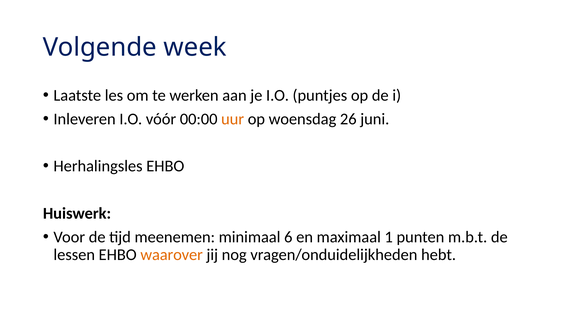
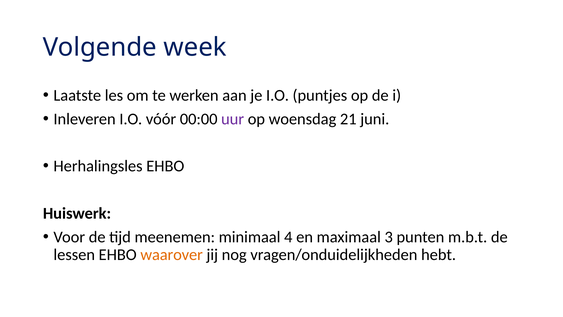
uur colour: orange -> purple
26: 26 -> 21
6: 6 -> 4
1: 1 -> 3
